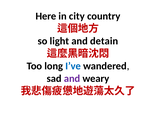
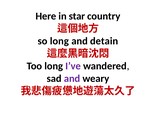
city: city -> star
so light: light -> long
I’ve colour: blue -> purple
